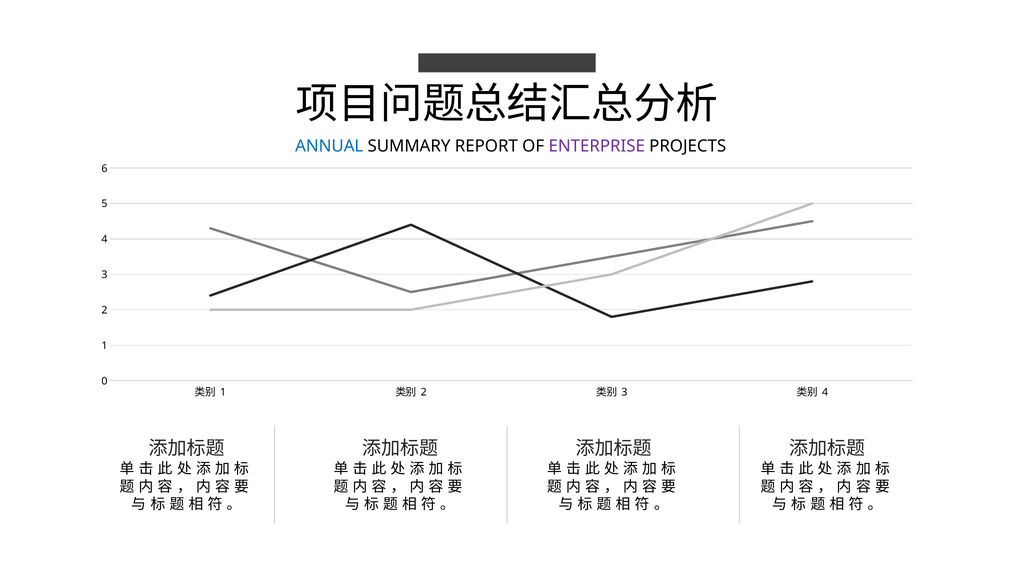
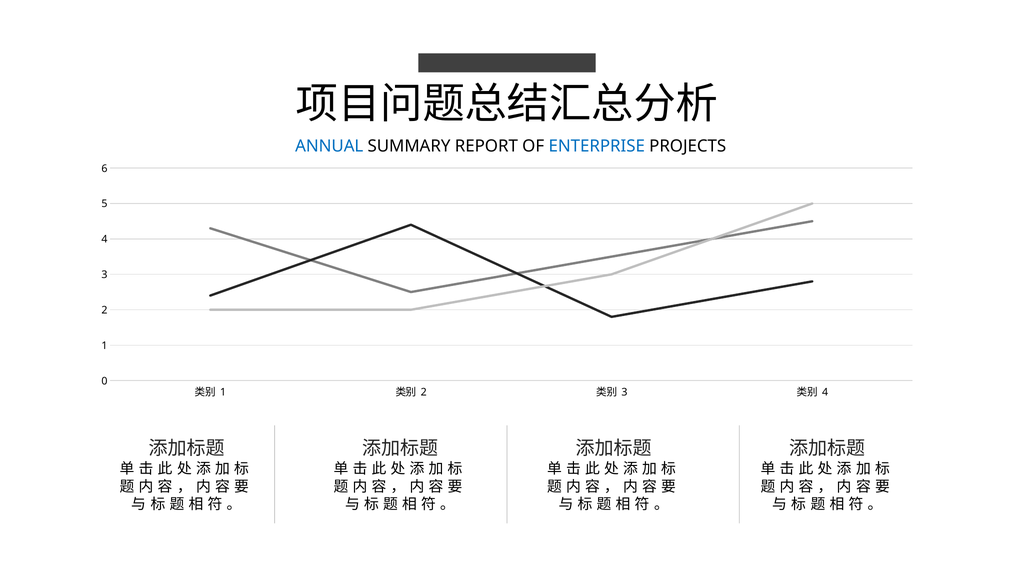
ENTERPRISE colour: purple -> blue
